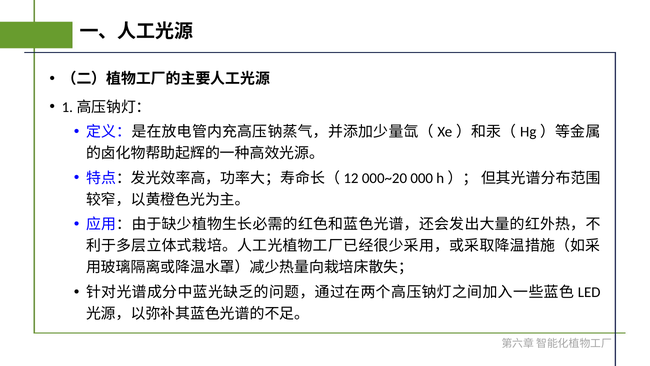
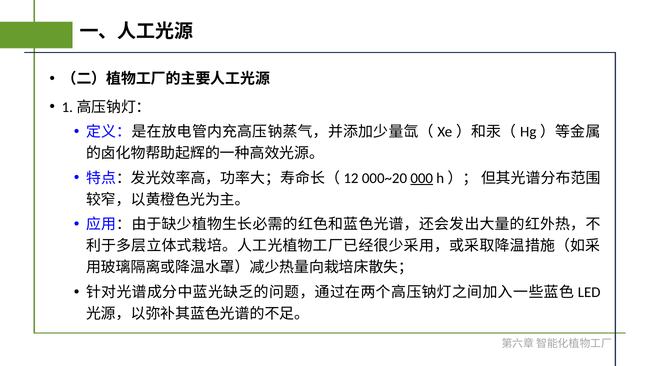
000 underline: none -> present
